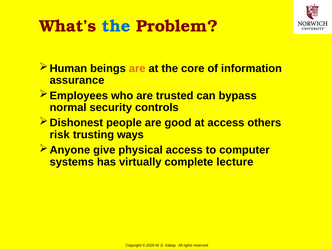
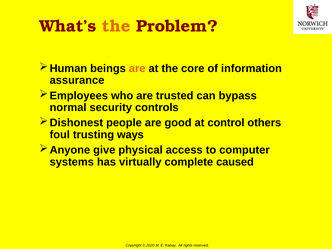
the at (116, 26) colour: blue -> orange
at access: access -> control
risk: risk -> foul
lecture: lecture -> caused
